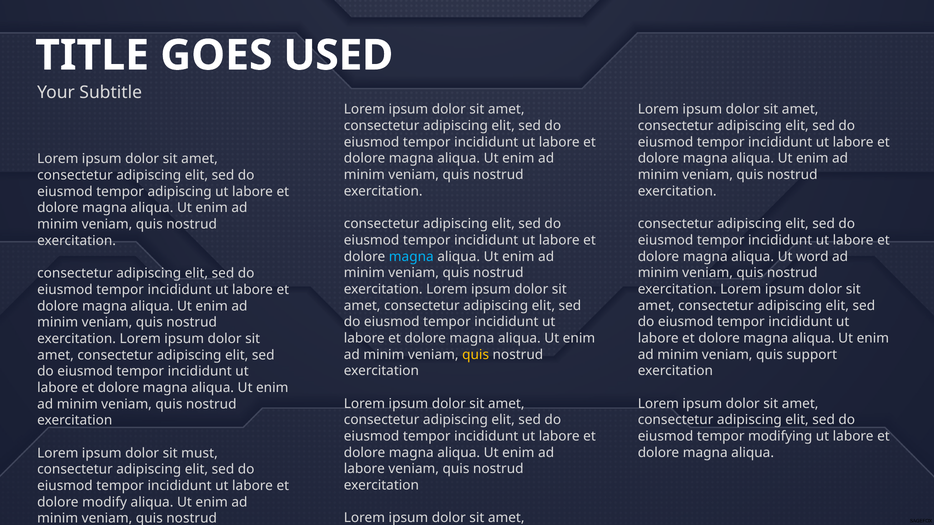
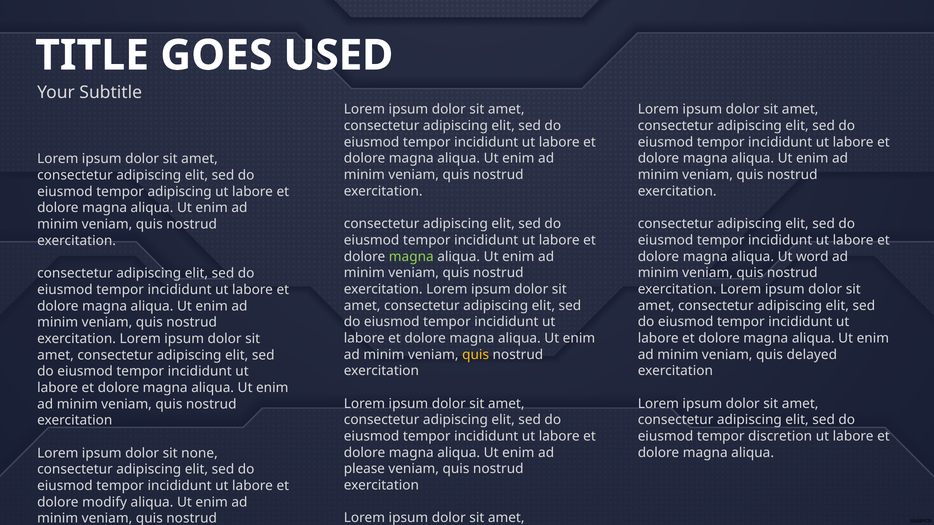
magna at (411, 257) colour: light blue -> light green
support: support -> delayed
modifying: modifying -> discretion
must: must -> none
labore at (364, 469): labore -> please
